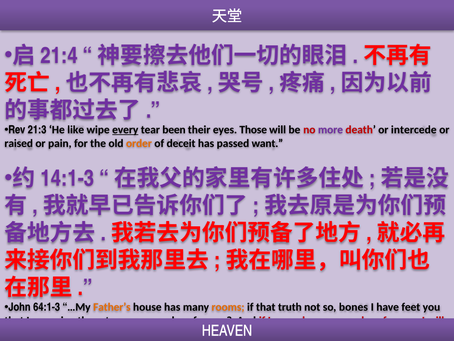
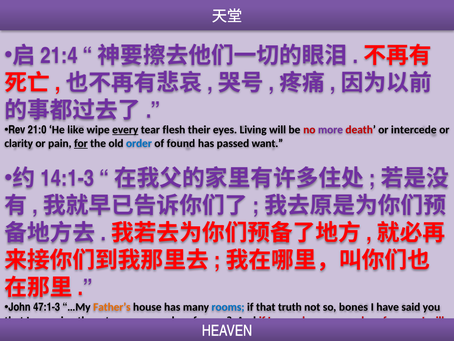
21:3: 21:3 -> 21:0
been: been -> flesh
Those: Those -> Living
raised: raised -> clarity
for at (81, 143) underline: none -> present
order colour: orange -> blue
deceit: deceit -> found
64:1-3: 64:1-3 -> 47:1-3
rooms colour: orange -> blue
feet: feet -> said
